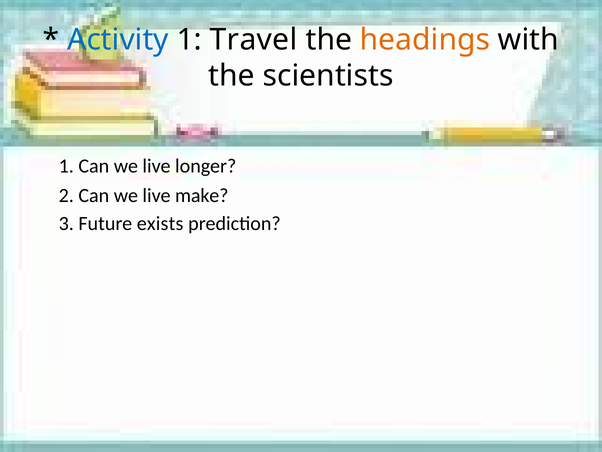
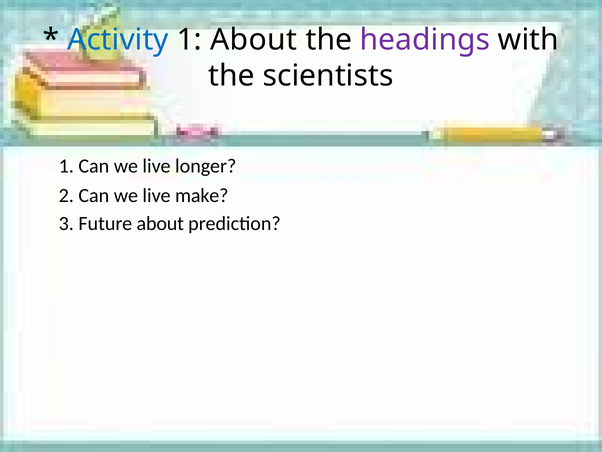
1 Travel: Travel -> About
headings colour: orange -> purple
Future exists: exists -> about
